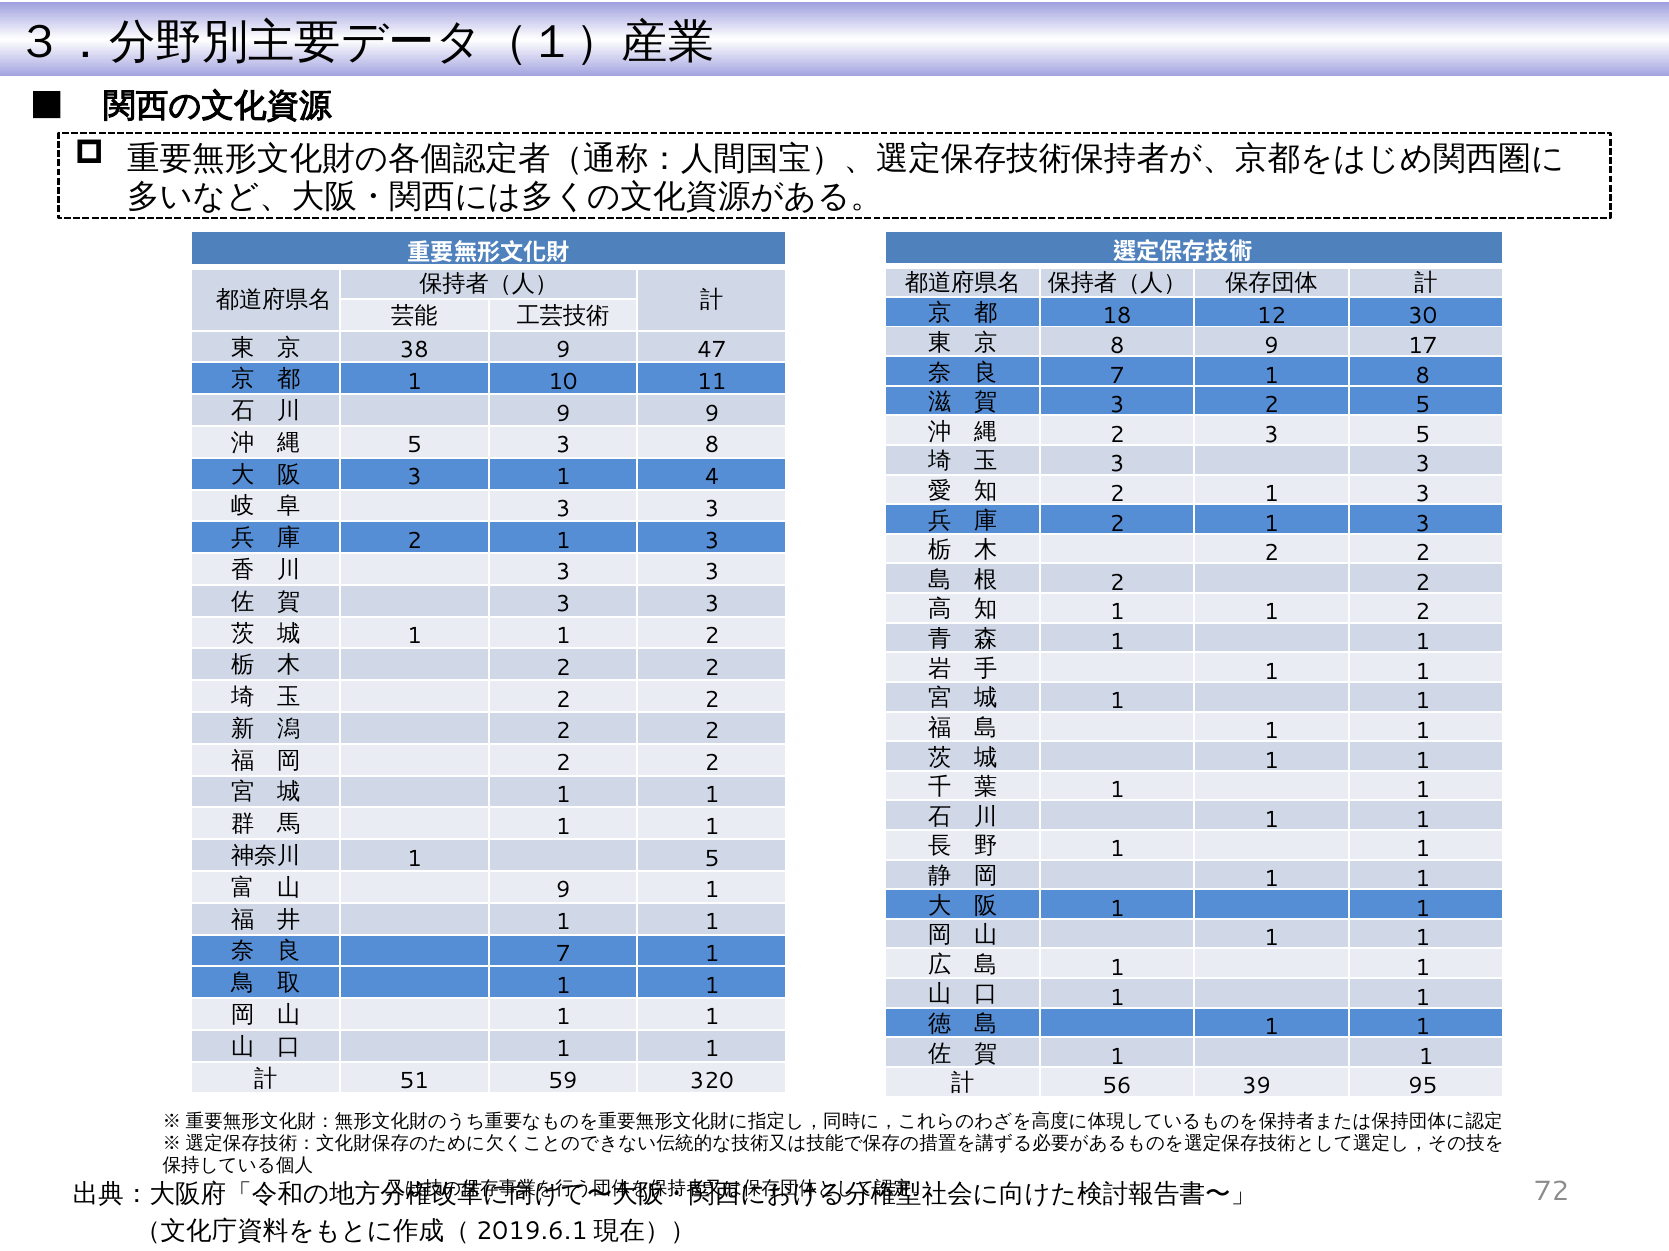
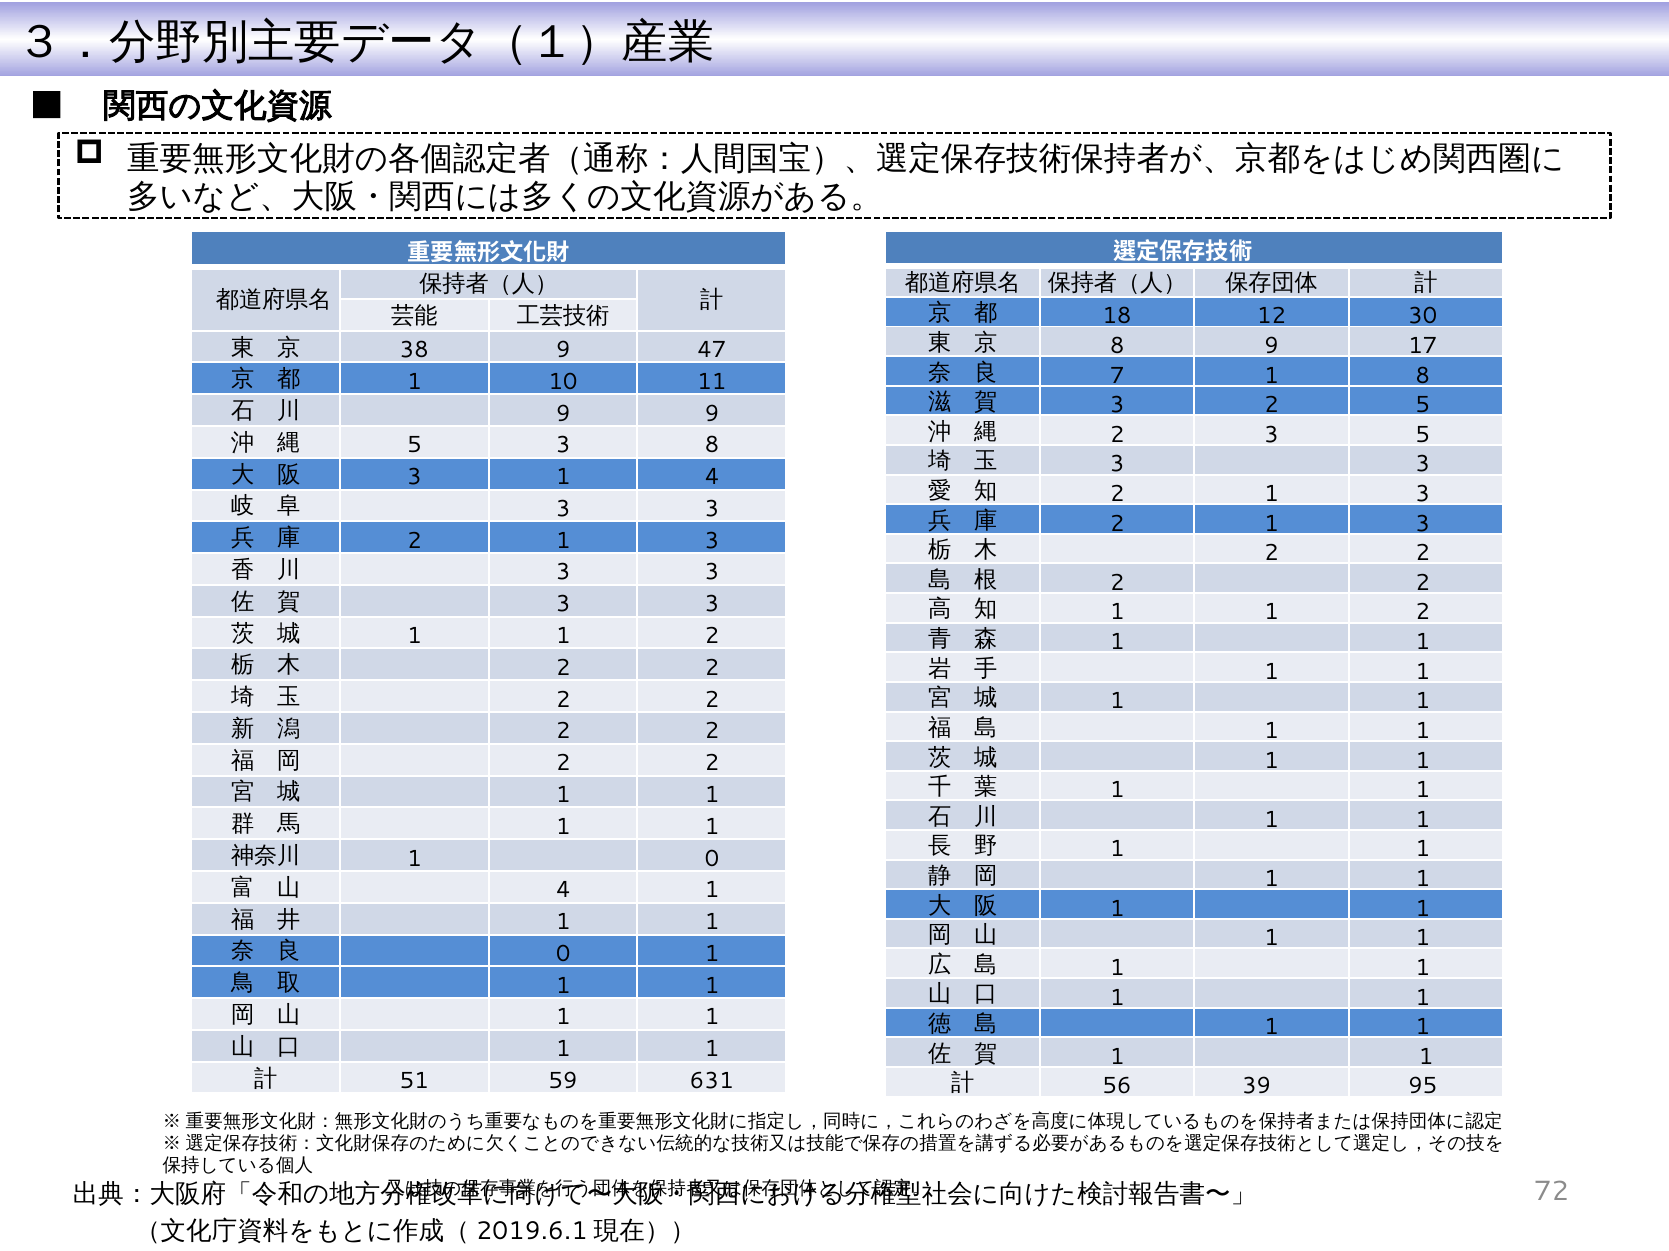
1 5: 5 -> 0
9 at (563, 891): 9 -> 4
7 at (563, 954): 7 -> 0
320: 320 -> 631
